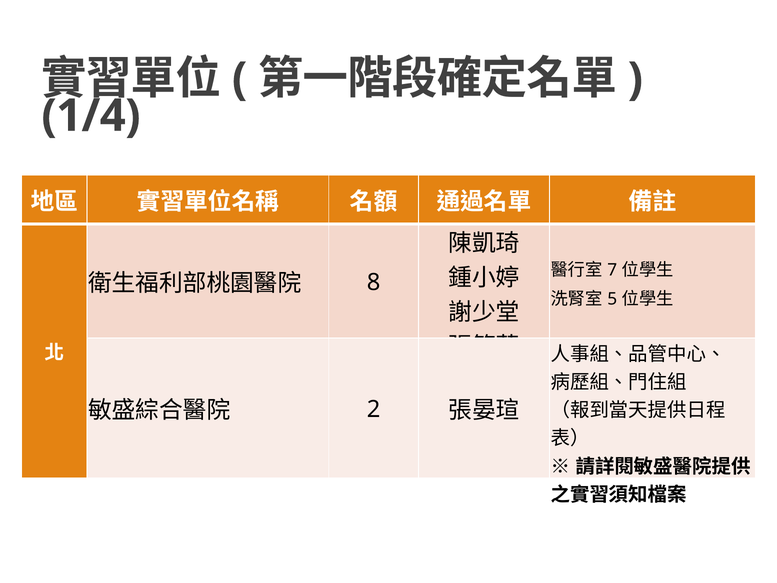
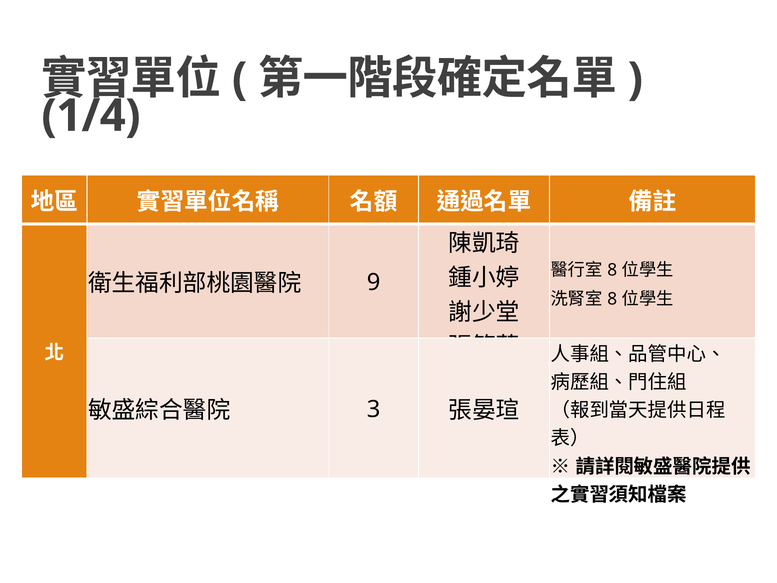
7 at (612, 270): 7 -> 8
8: 8 -> 9
5 at (612, 299): 5 -> 8
2 at (374, 409): 2 -> 3
